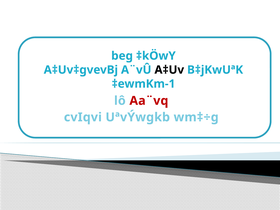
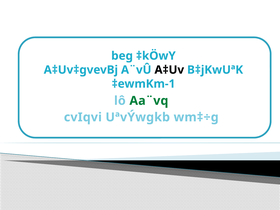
Aa¨vq colour: red -> green
